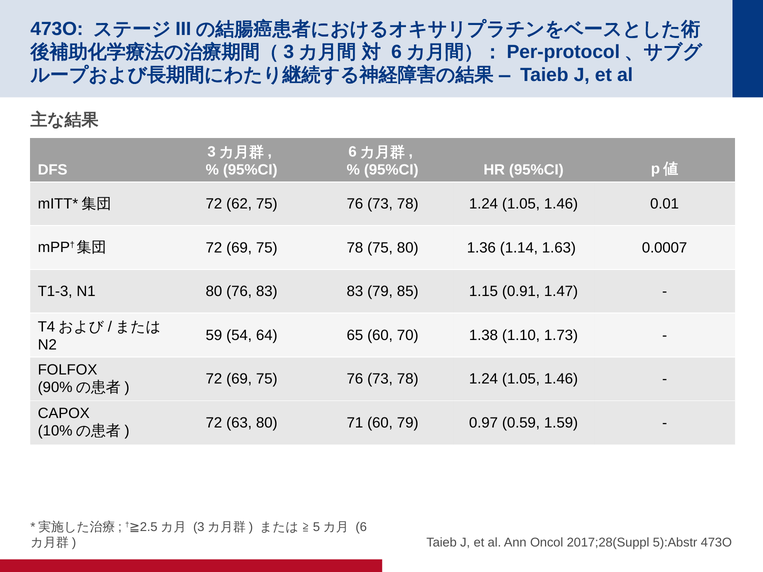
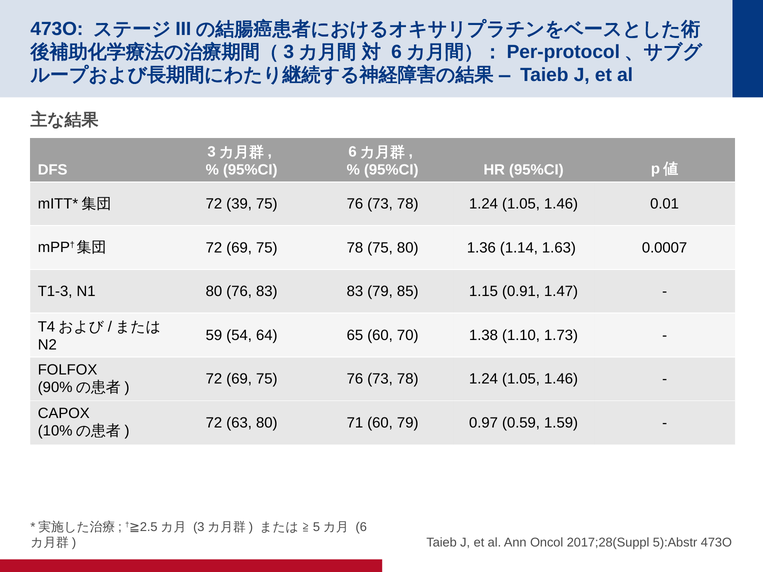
62: 62 -> 39
